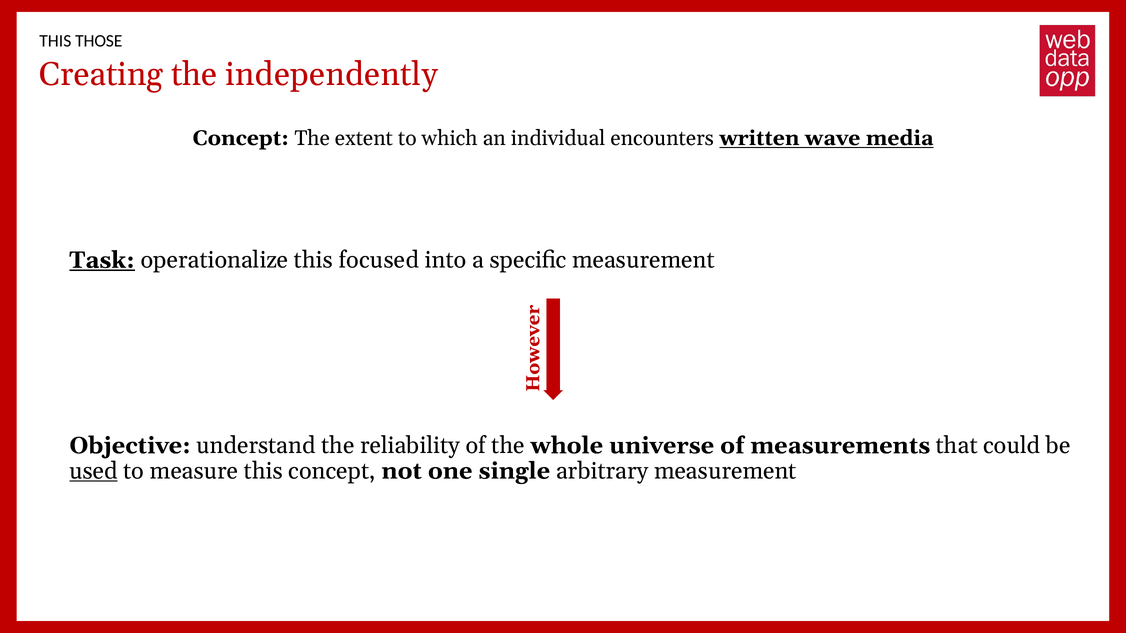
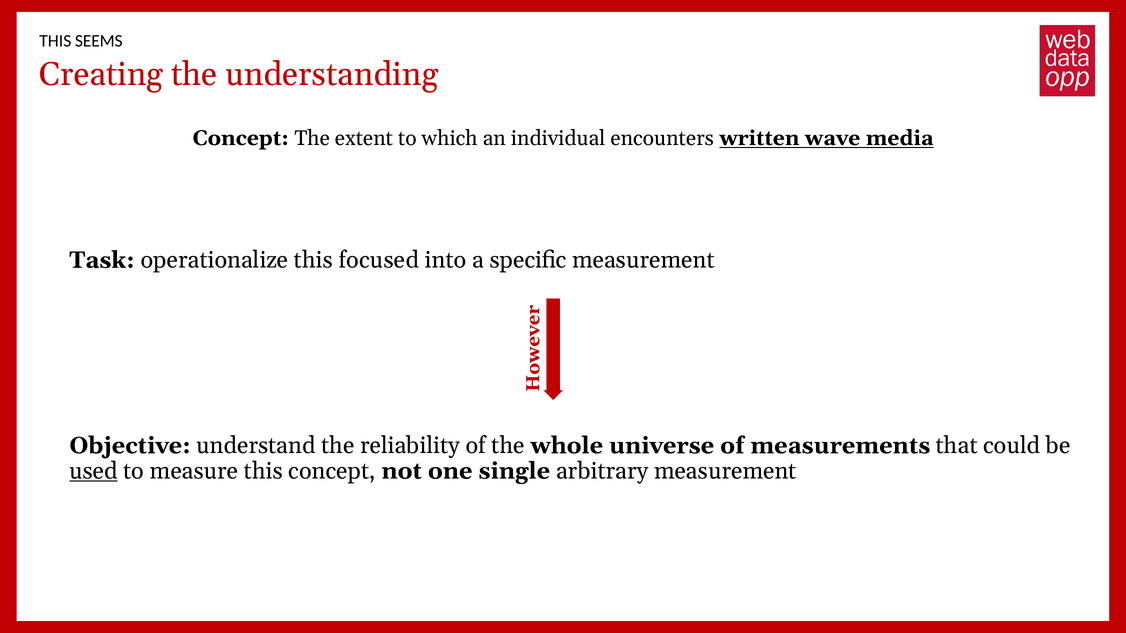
THOSE: THOSE -> SEEMS
independently: independently -> understanding
Task underline: present -> none
